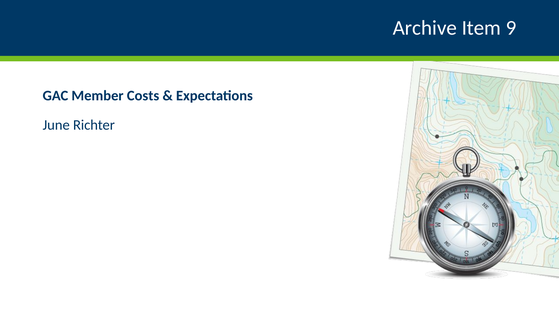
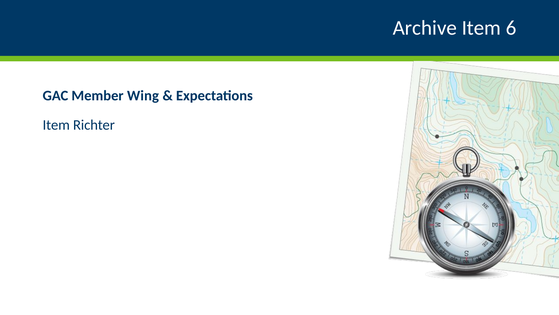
9: 9 -> 6
Costs: Costs -> Wing
June at (56, 125): June -> Item
